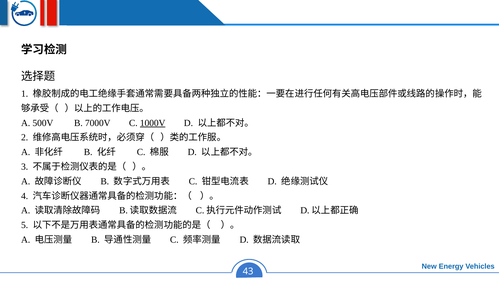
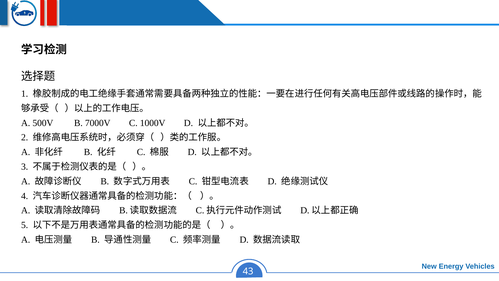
1000V underline: present -> none
